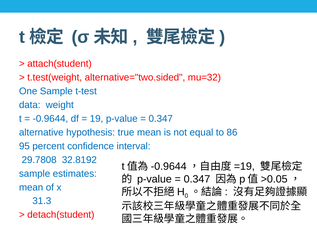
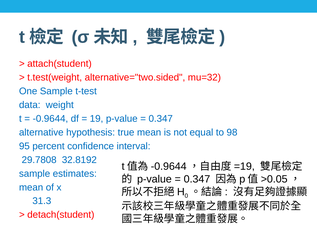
86: 86 -> 98
